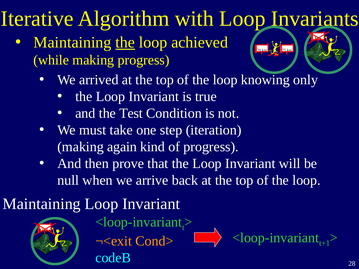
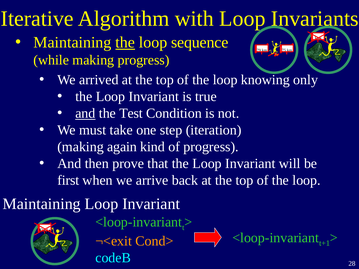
achieved: achieved -> sequence
and at (85, 113) underline: none -> present
null: null -> first
